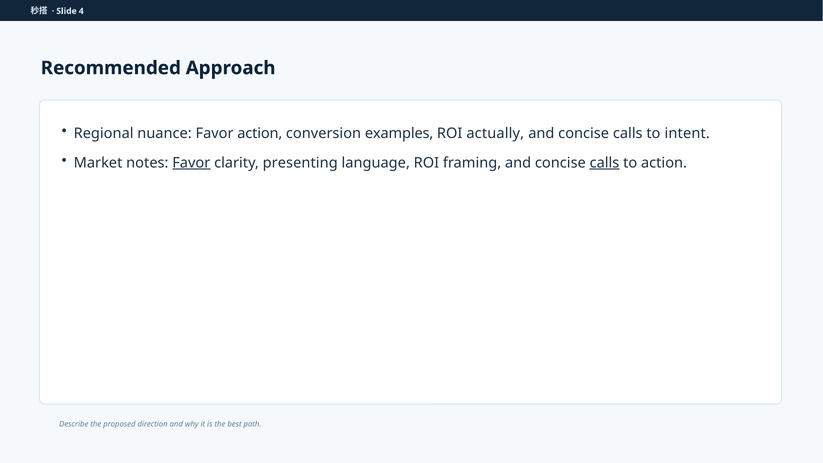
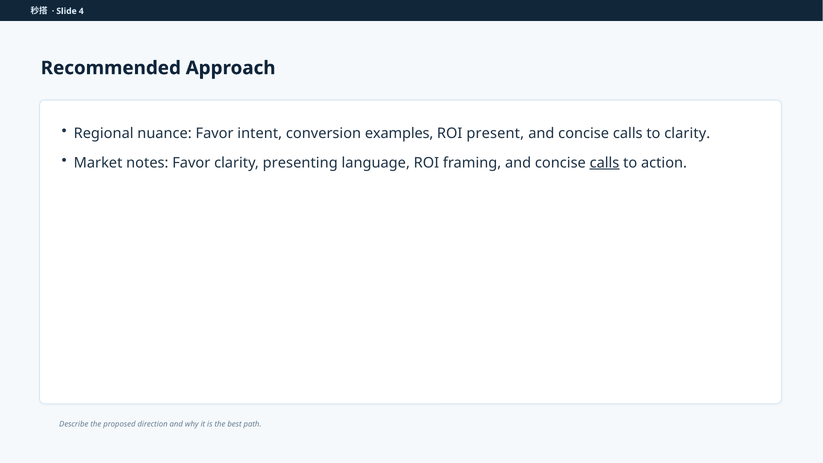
Favor action: action -> intent
actually: actually -> present
to intent: intent -> clarity
Favor at (191, 163) underline: present -> none
